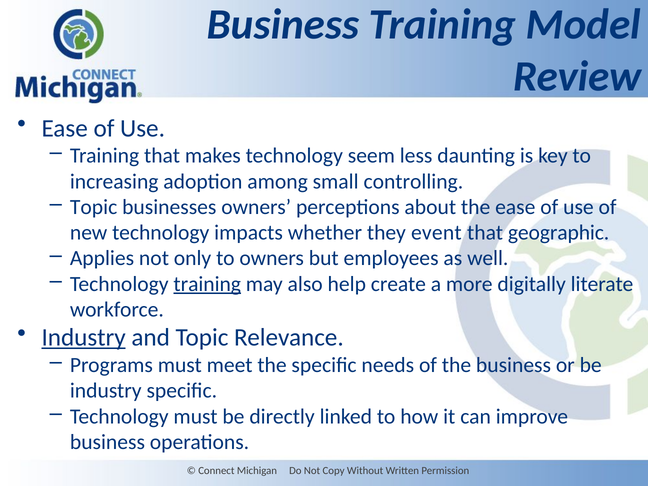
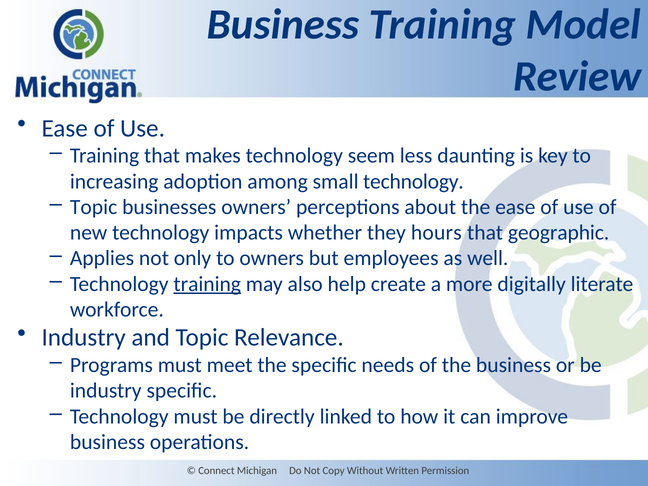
small controlling: controlling -> technology
event: event -> hours
Industry at (84, 338) underline: present -> none
